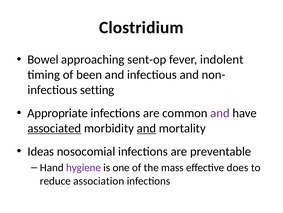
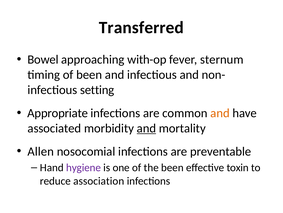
Clostridium: Clostridium -> Transferred
sent-op: sent-op -> with-op
indolent: indolent -> sternum
and at (220, 113) colour: purple -> orange
associated underline: present -> none
Ideas: Ideas -> Allen
the mass: mass -> been
does: does -> toxin
